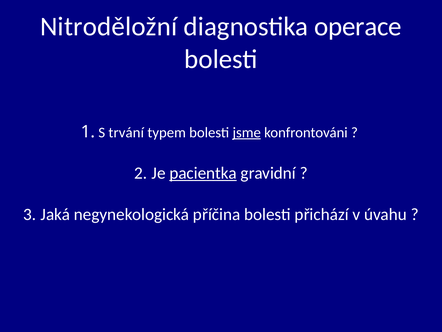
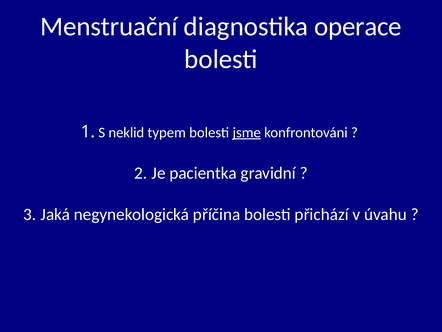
Nitroděložní: Nitroděložní -> Menstruační
trvání: trvání -> neklid
pacientka underline: present -> none
